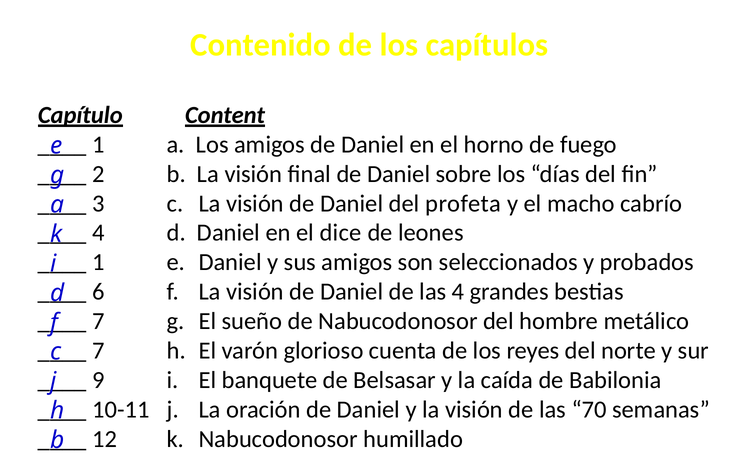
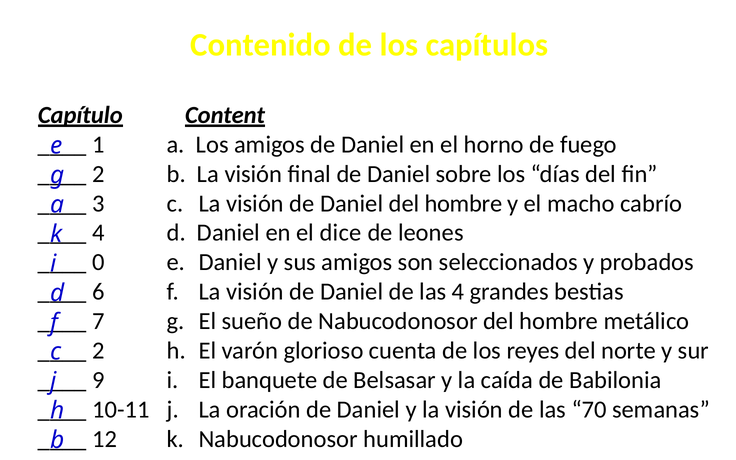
Daniel del profeta: profeta -> hombre
1 at (98, 262): 1 -> 0
7 at (98, 351): 7 -> 2
